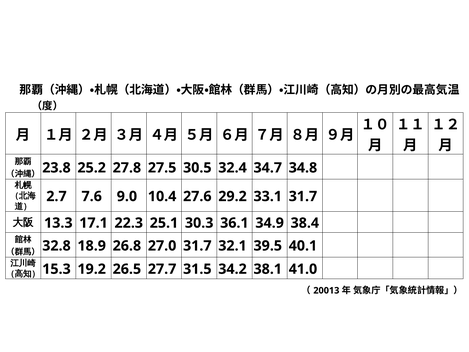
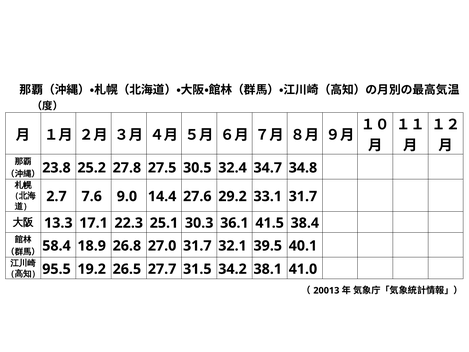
10.4: 10.4 -> 14.4
34.9: 34.9 -> 41.5
32.8: 32.8 -> 58.4
15.3: 15.3 -> 95.5
